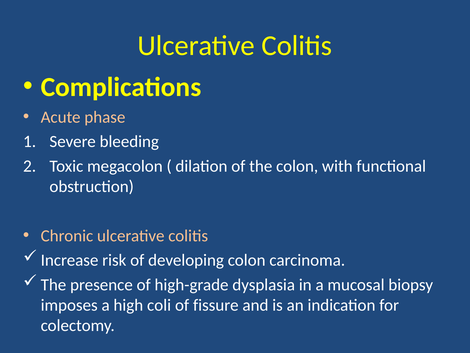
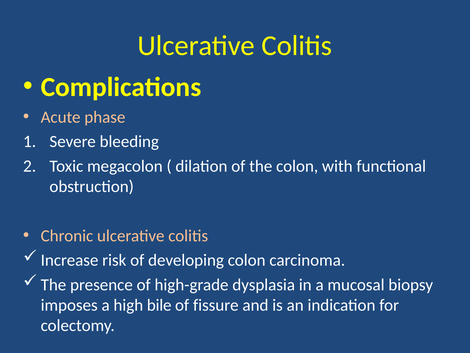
coli: coli -> bile
